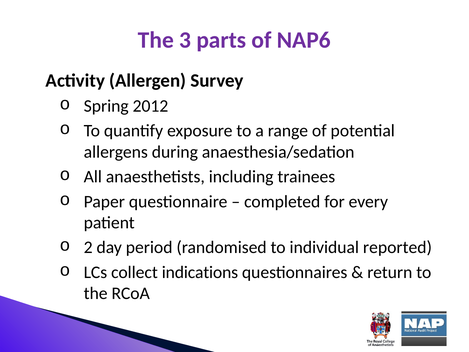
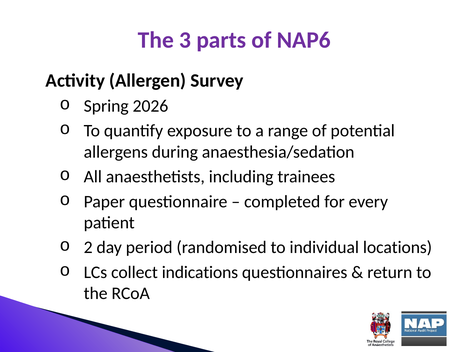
2012: 2012 -> 2026
reported: reported -> locations
